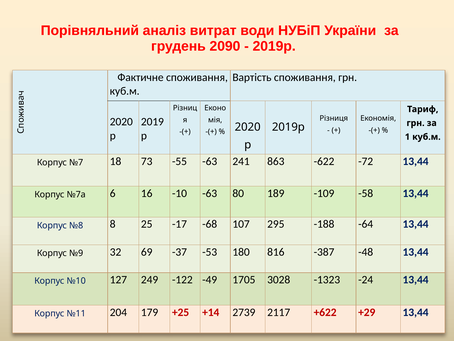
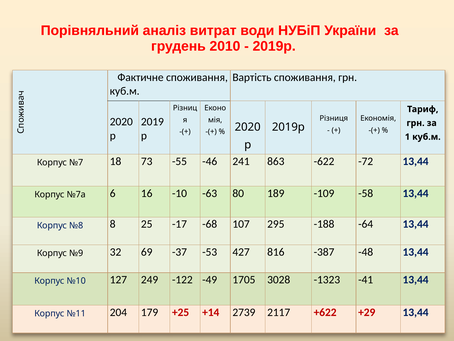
2090: 2090 -> 2010
-55 -63: -63 -> -46
180: 180 -> 427
-24: -24 -> -41
